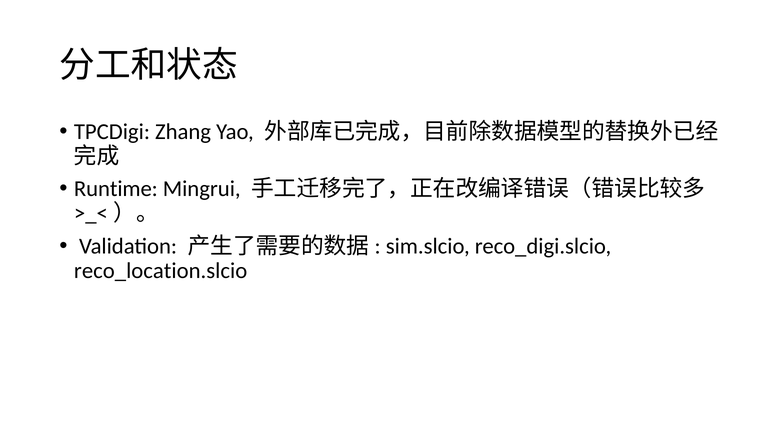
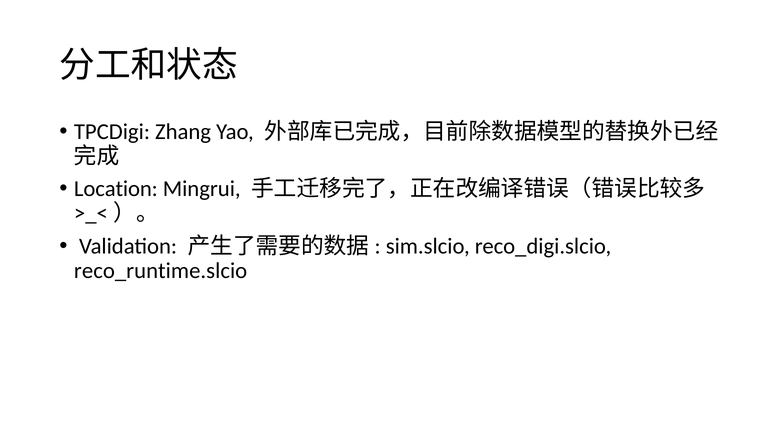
Runtime: Runtime -> Location
reco_location.slcio: reco_location.slcio -> reco_runtime.slcio
